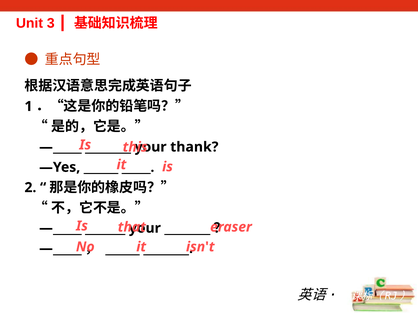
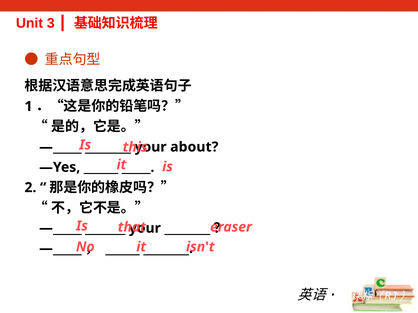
thank: thank -> about
